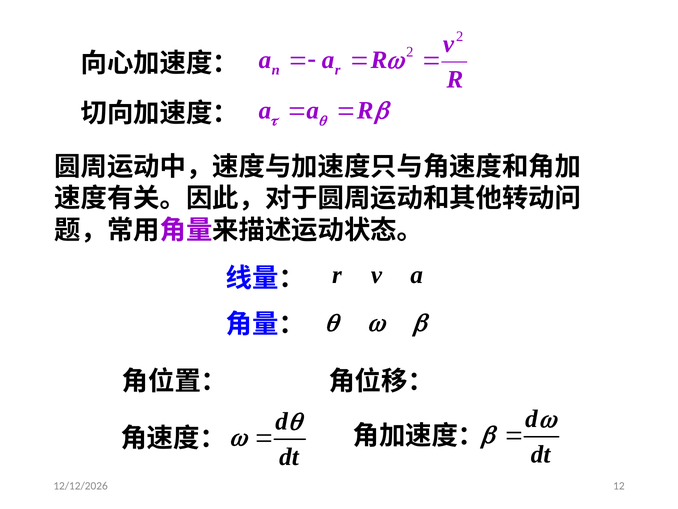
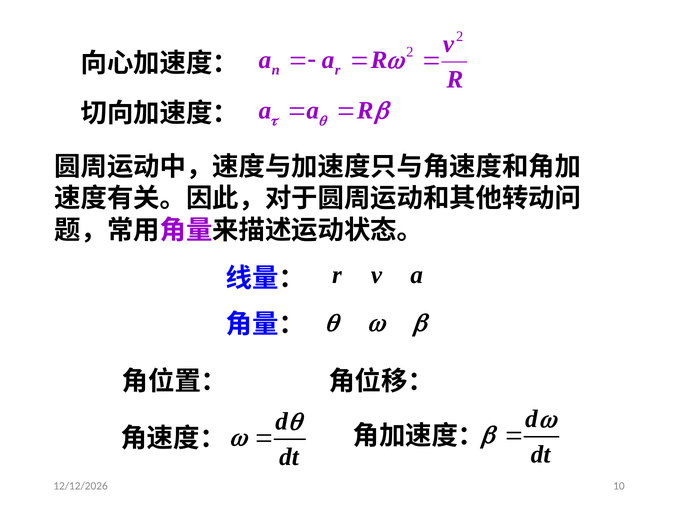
12: 12 -> 10
